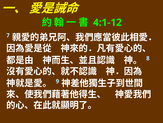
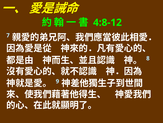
4:1-12: 4:1-12 -> 4:8-12
